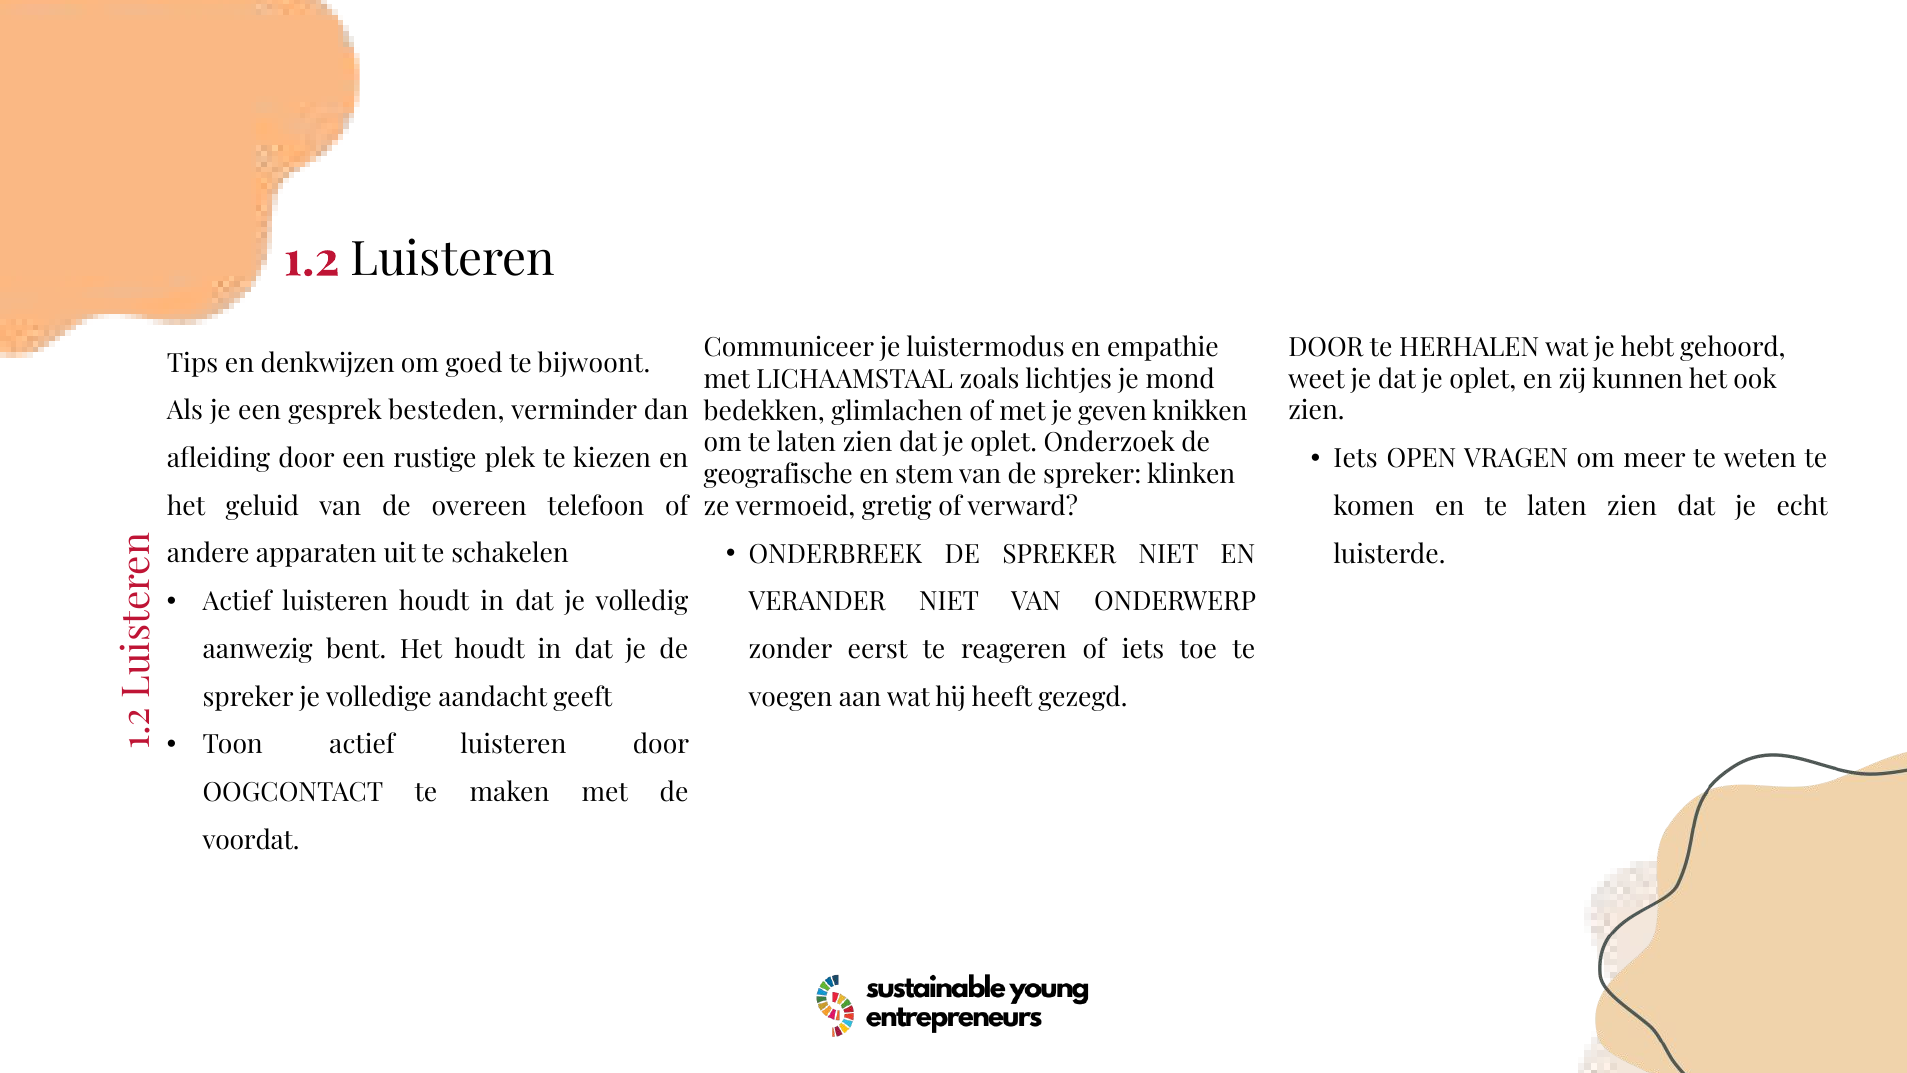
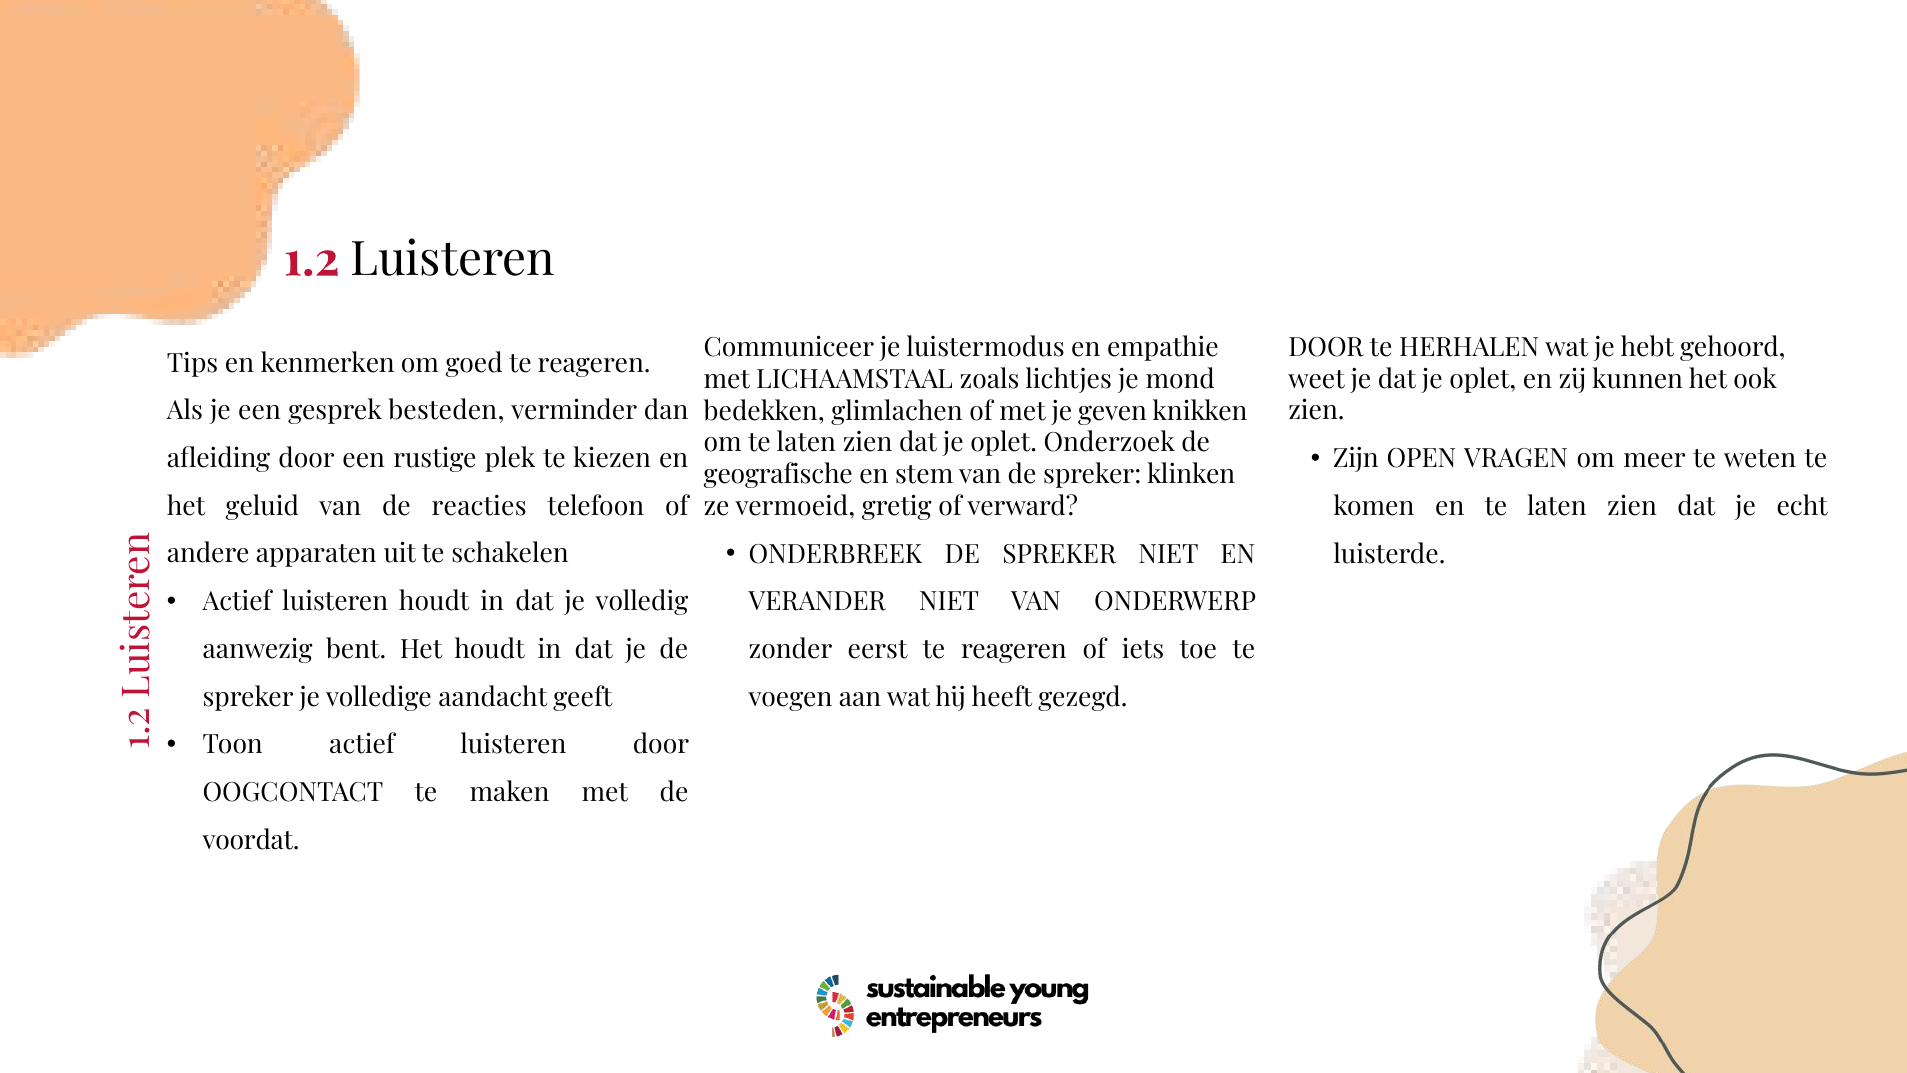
denkwijzen: denkwijzen -> kenmerken
goed te bijwoont: bijwoont -> reageren
Iets at (1356, 459): Iets -> Zijn
overeen: overeen -> reacties
